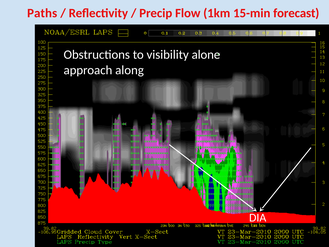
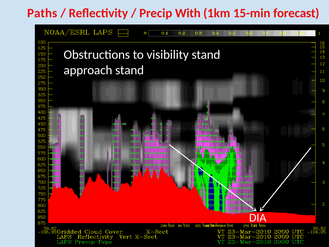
Flow: Flow -> With
visibility alone: alone -> stand
approach along: along -> stand
